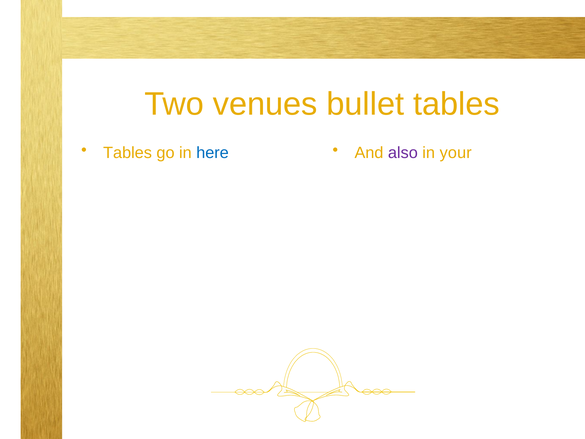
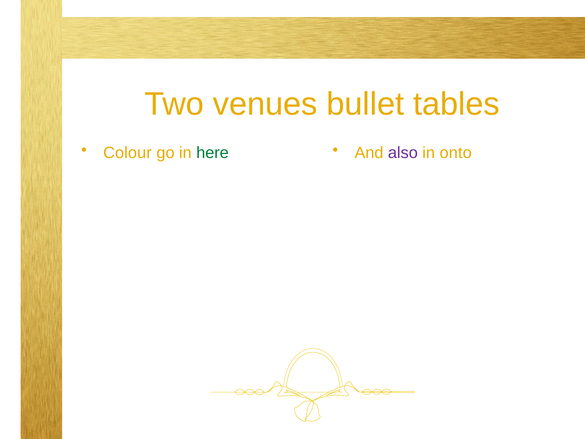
Tables at (128, 153): Tables -> Colour
here colour: blue -> green
your: your -> onto
